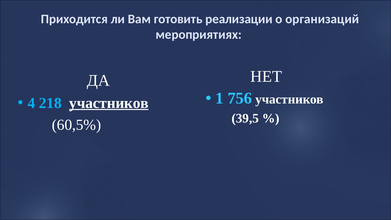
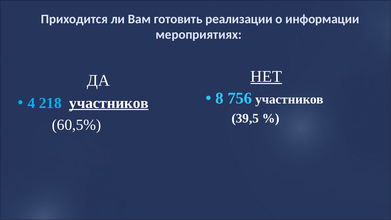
организаций: организаций -> информации
НЕТ underline: none -> present
1: 1 -> 8
